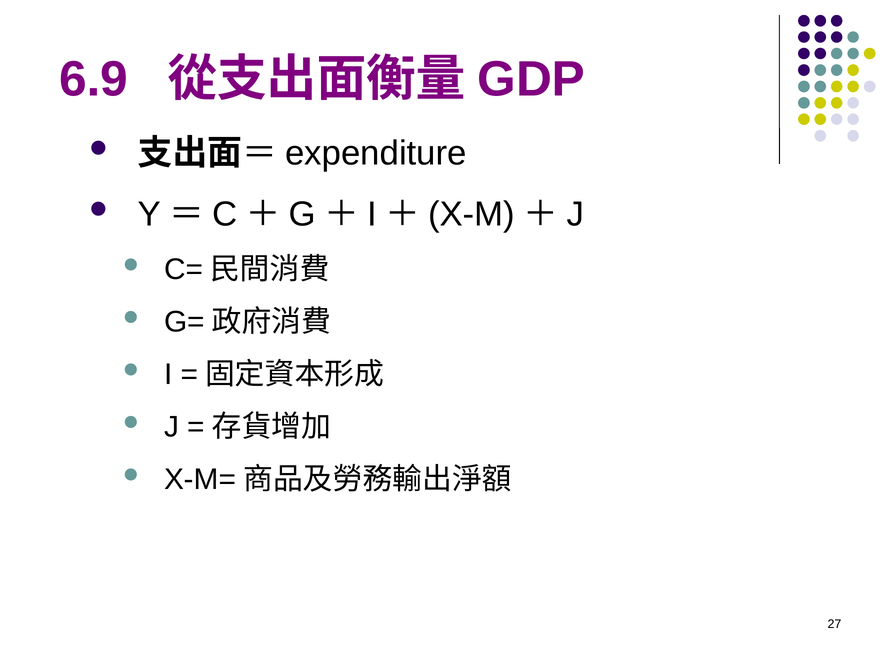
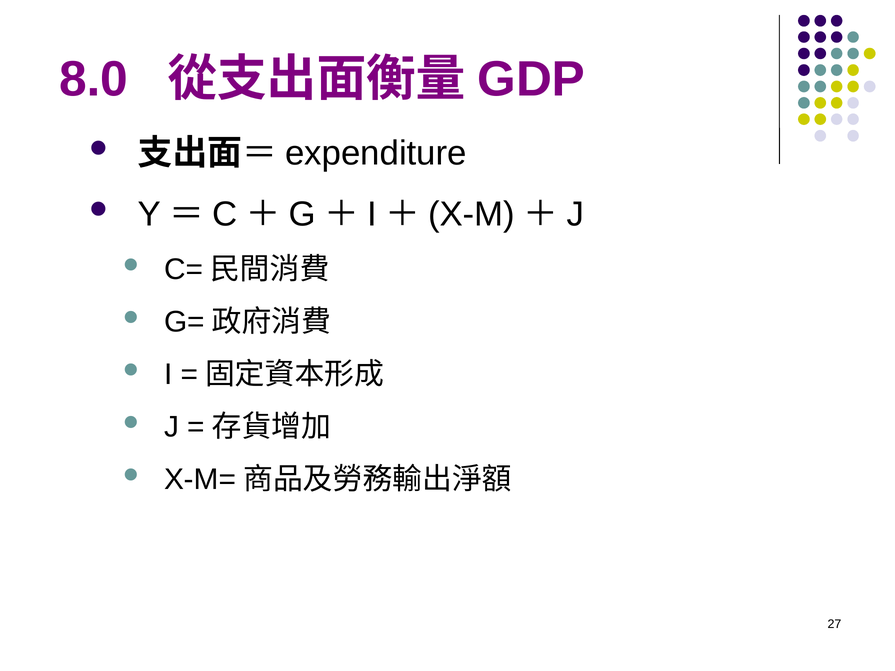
6.9: 6.9 -> 8.0
